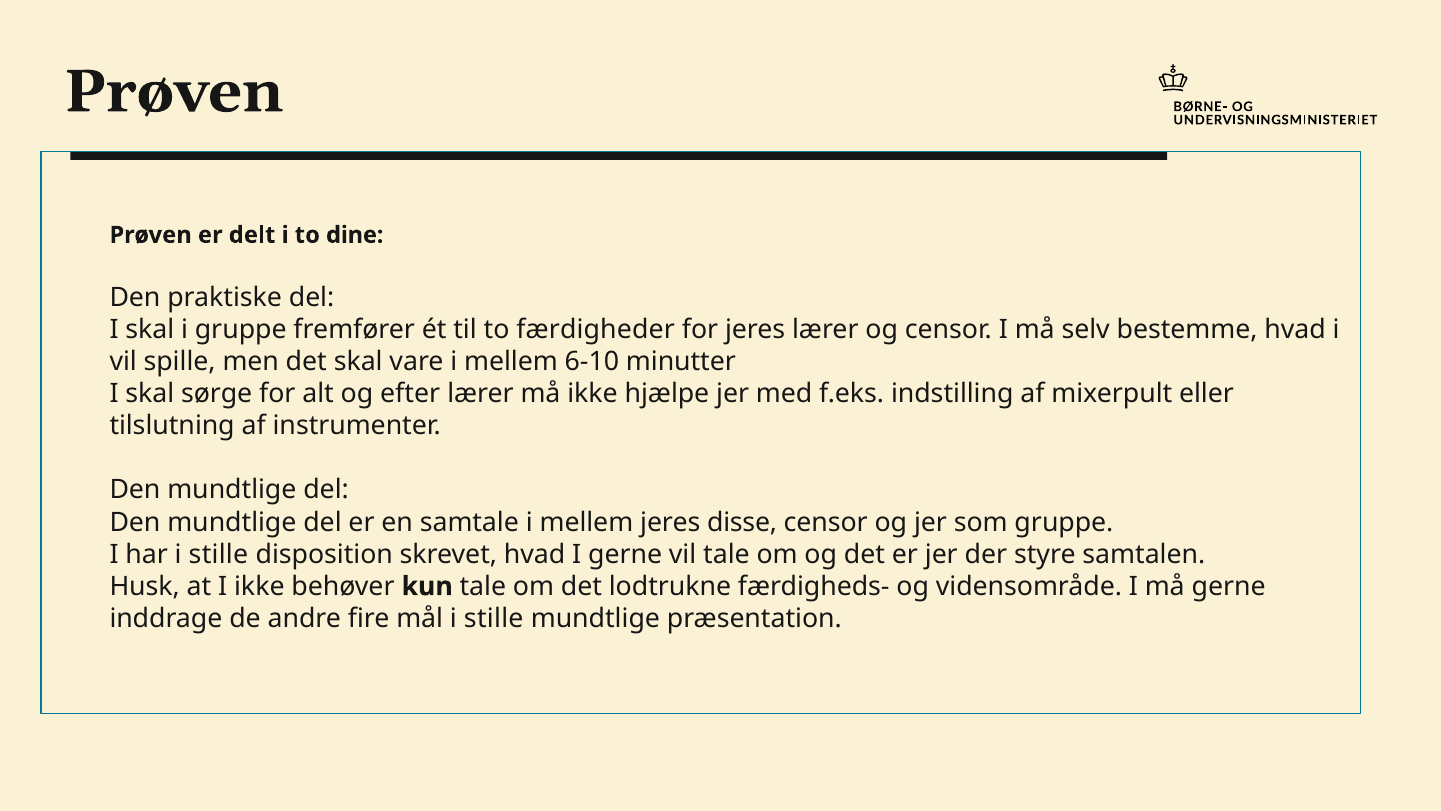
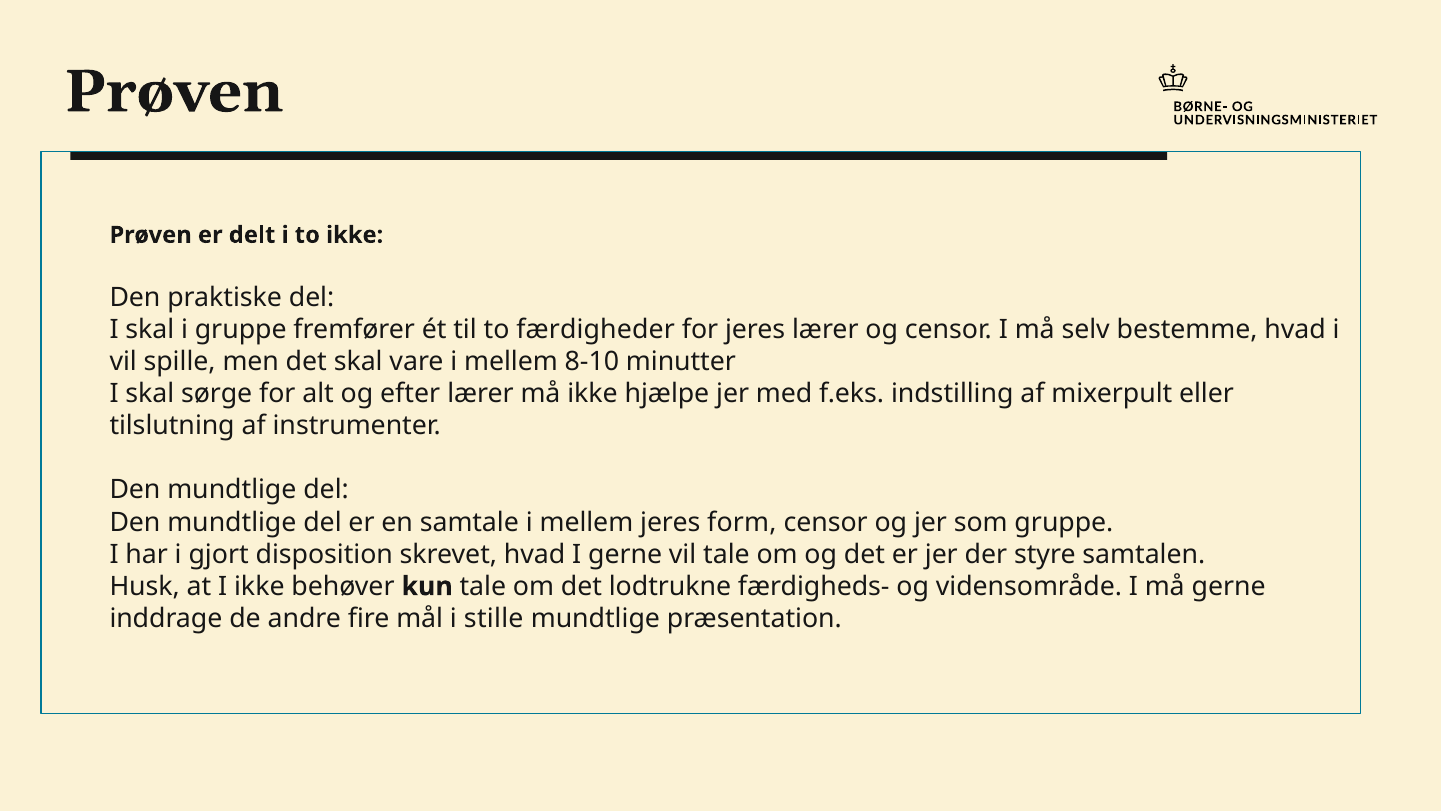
to dine: dine -> ikke
6-10: 6-10 -> 8-10
disse: disse -> form
har i stille: stille -> gjort
